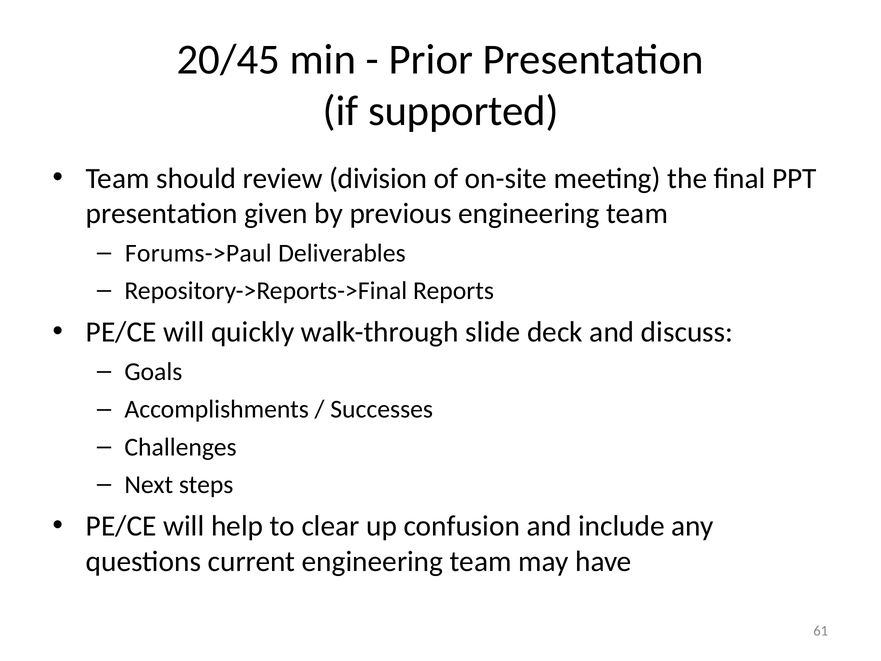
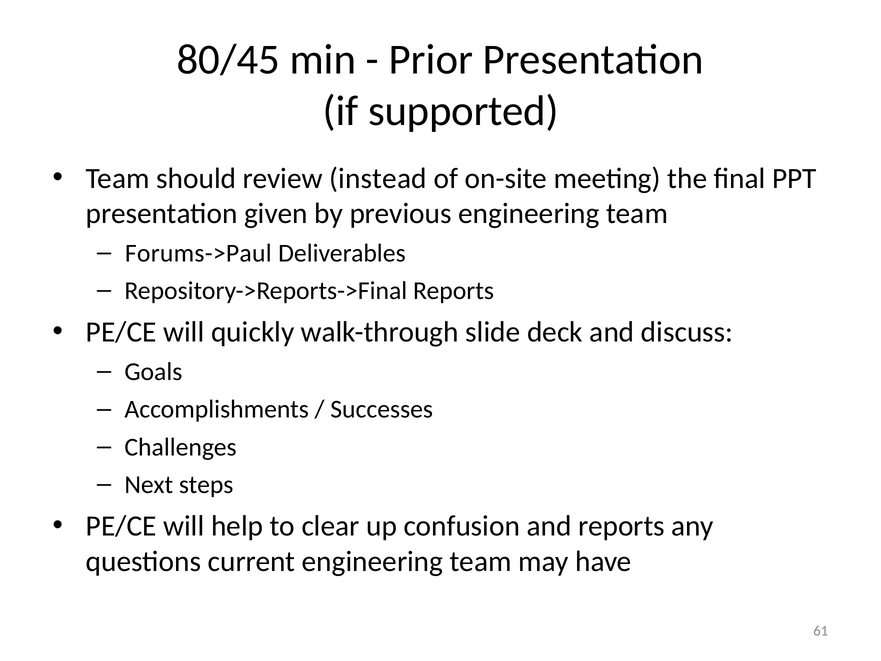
20/45: 20/45 -> 80/45
division: division -> instead
and include: include -> reports
